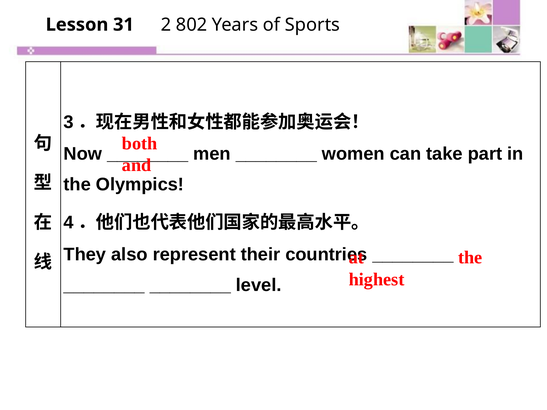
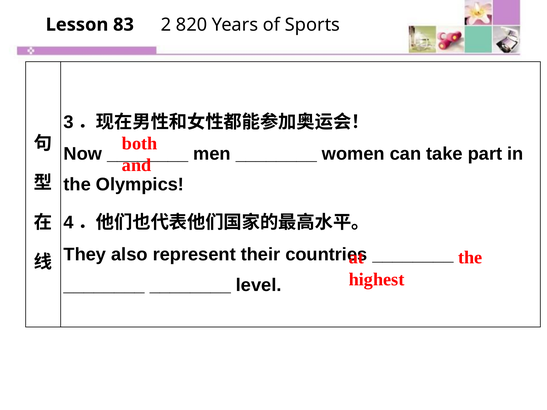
31: 31 -> 83
802: 802 -> 820
